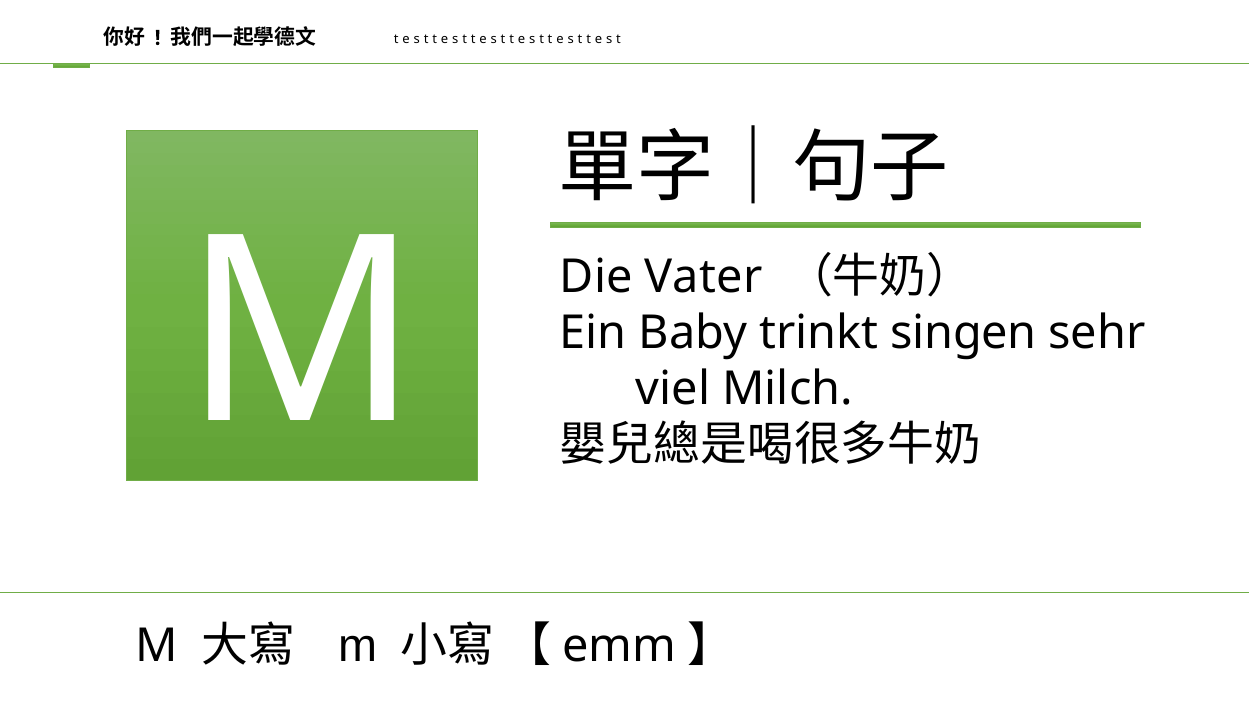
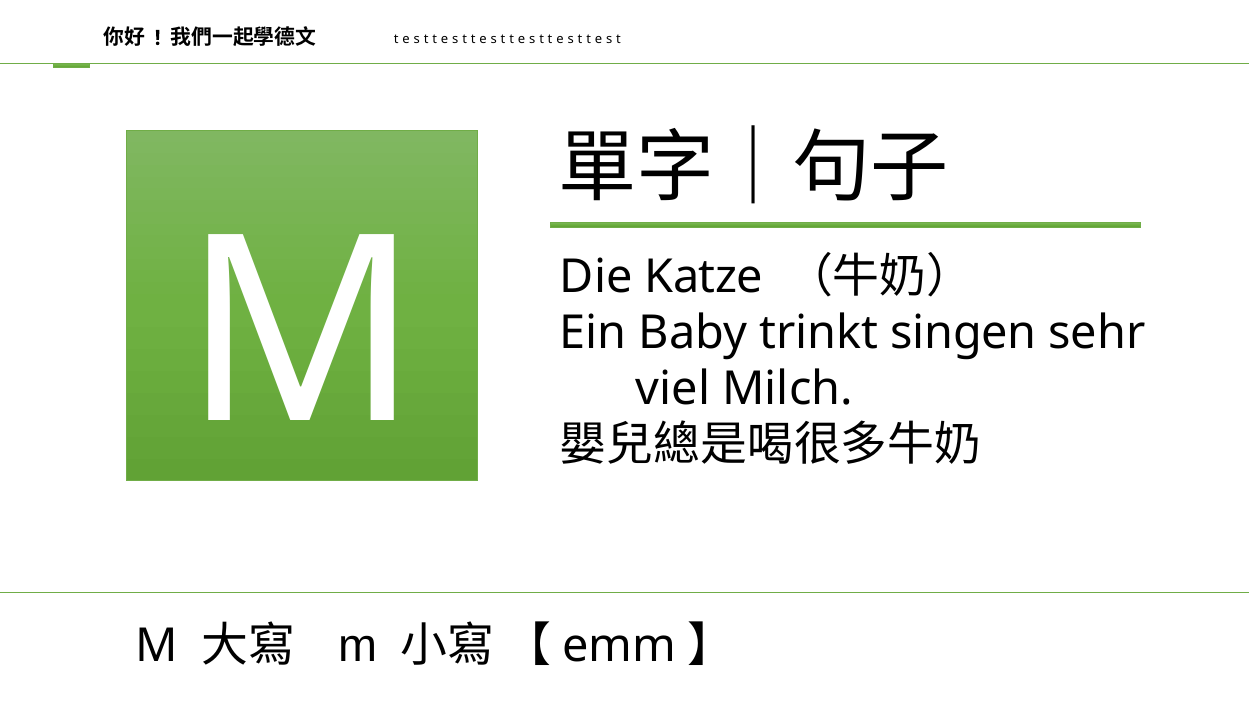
Vater: Vater -> Katze
